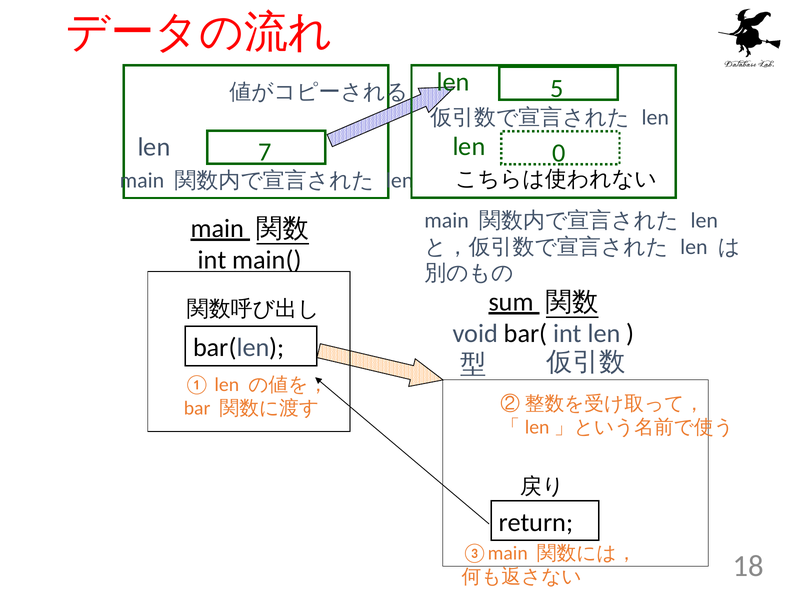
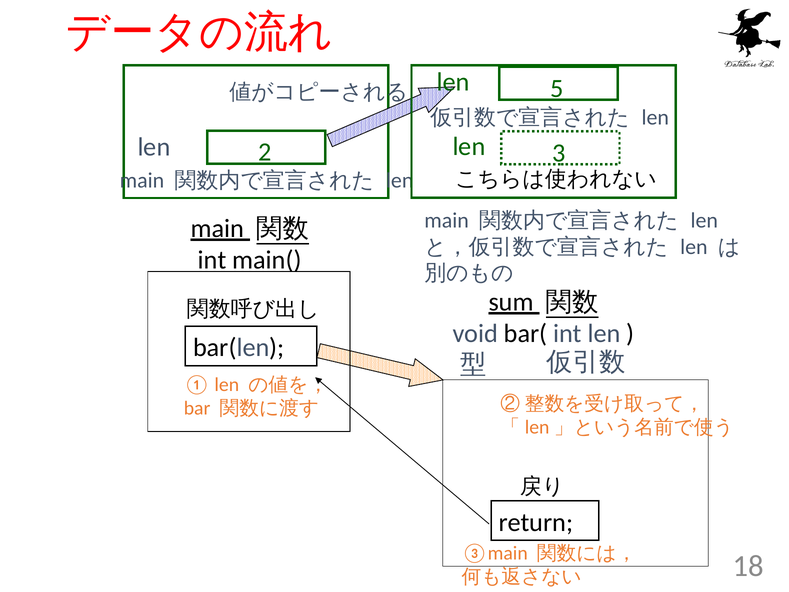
0: 0 -> 3
7: 7 -> 2
